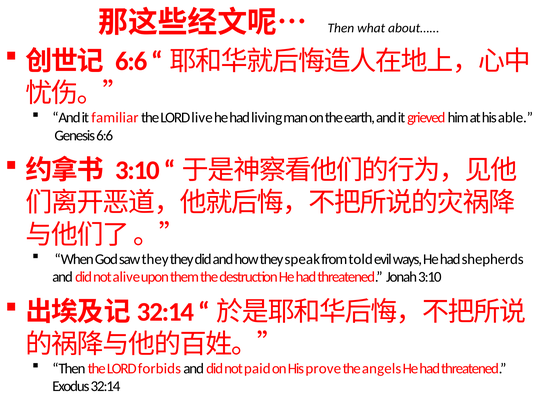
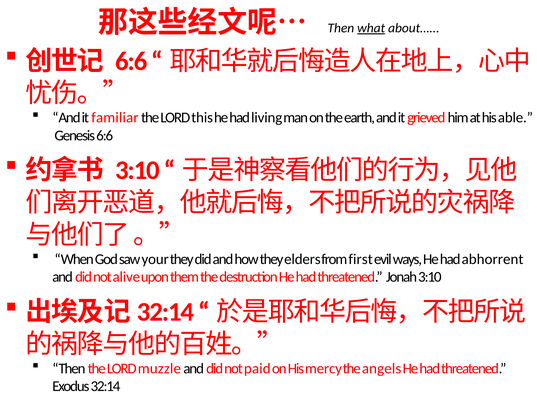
what underline: none -> present
live: live -> this
saw they: they -> your
speak: speak -> elders
told: told -> first
shepherds: shepherds -> abhorrent
forbids: forbids -> muzzle
prove: prove -> mercy
